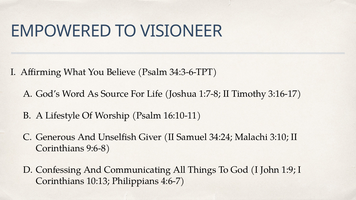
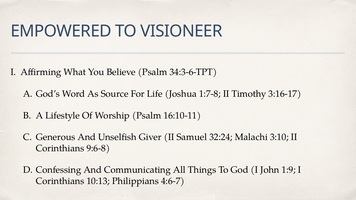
34:24: 34:24 -> 32:24
